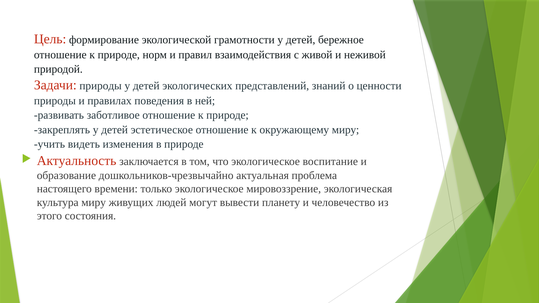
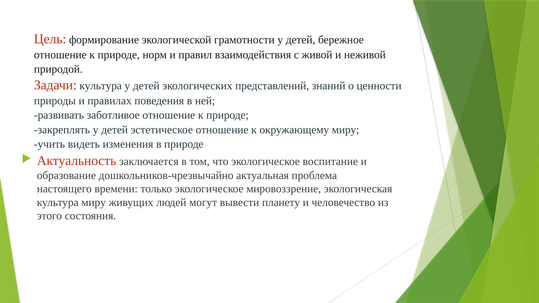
Задачи природы: природы -> культура
